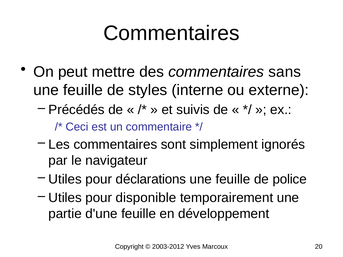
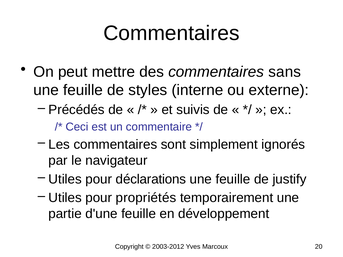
police: police -> justify
disponible: disponible -> propriétés
